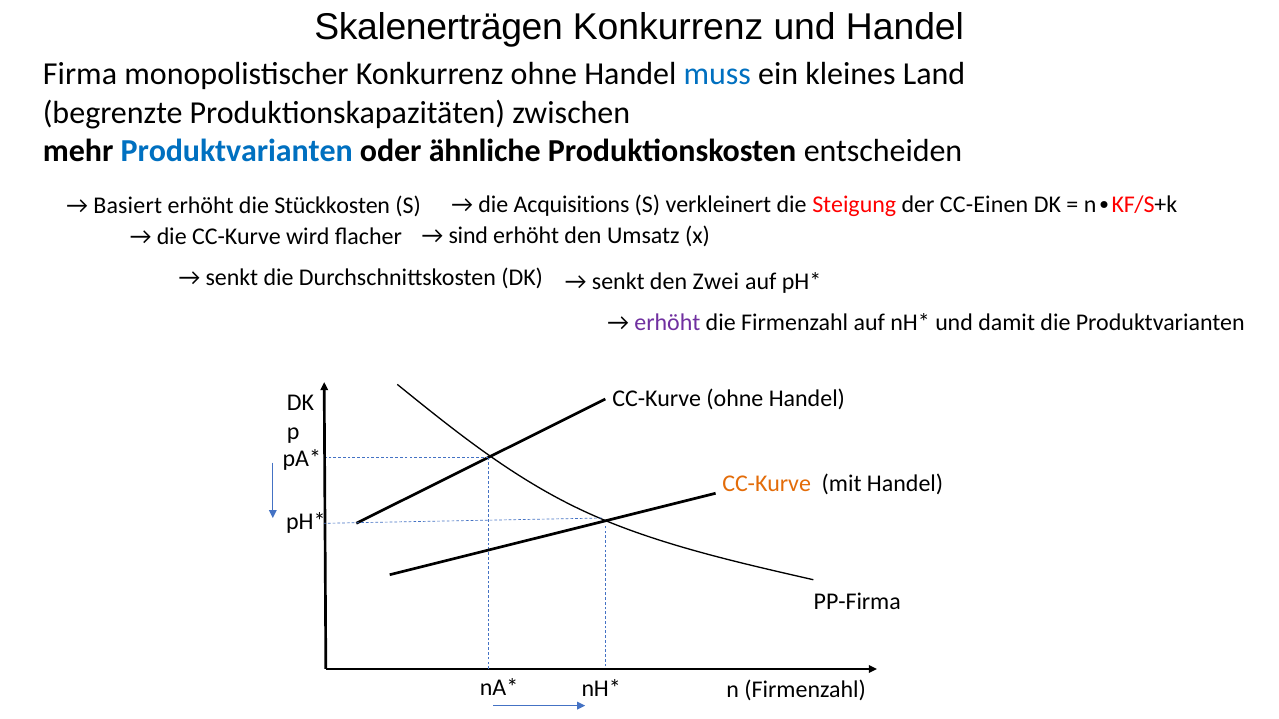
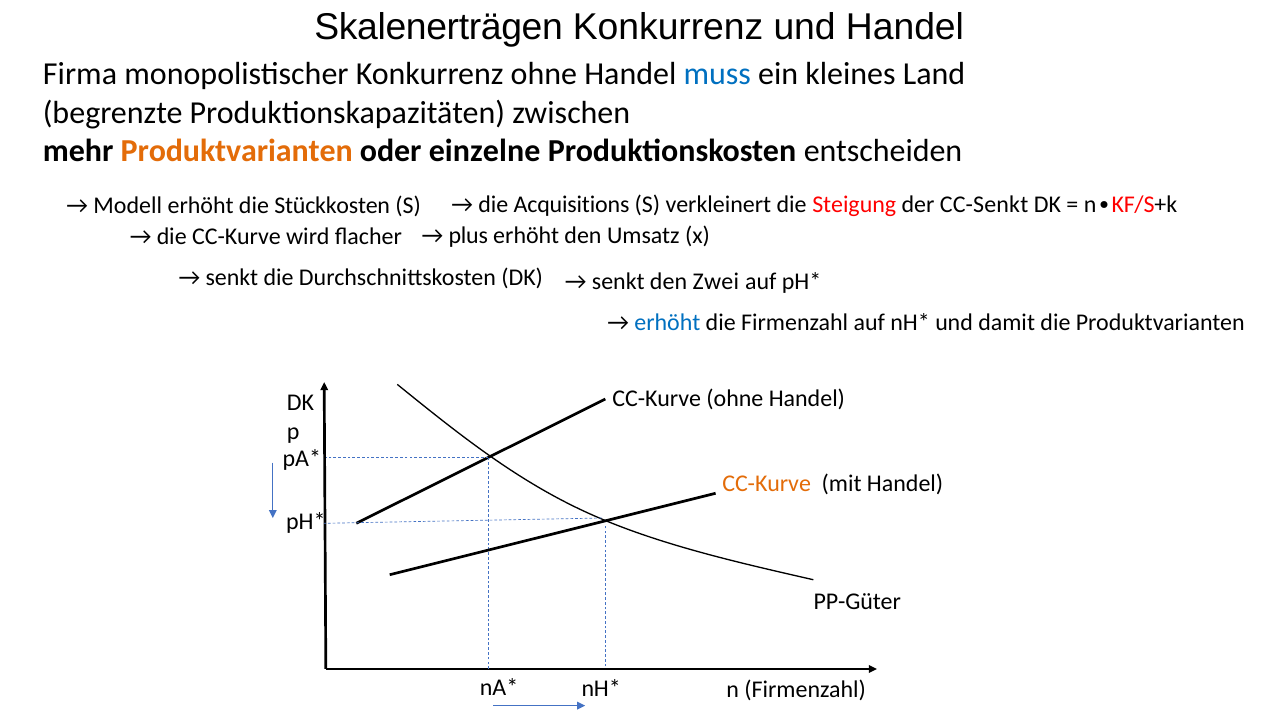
Produktvarianten at (237, 151) colour: blue -> orange
ähnliche: ähnliche -> einzelne
Basiert: Basiert -> Modell
CC-Einen: CC-Einen -> CC-Senkt
sind: sind -> plus
erhöht at (667, 323) colour: purple -> blue
PP-Firma: PP-Firma -> PP-Güter
